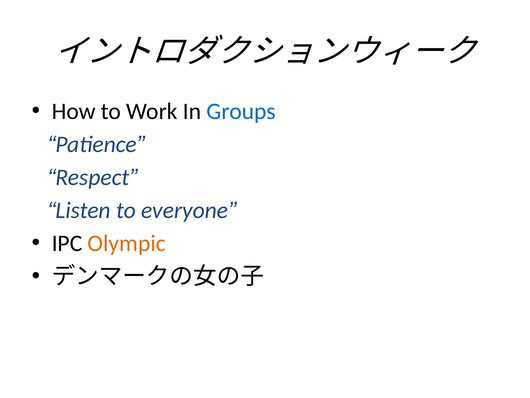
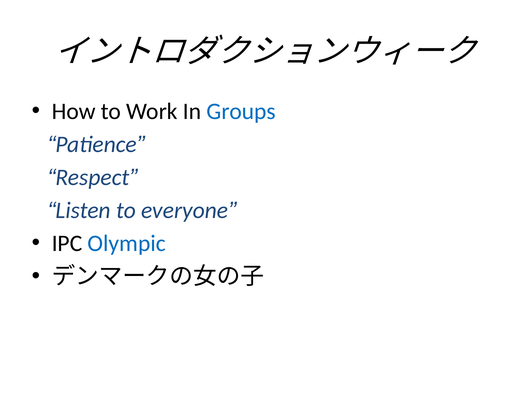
Olympic colour: orange -> blue
